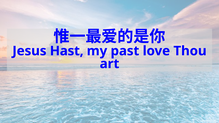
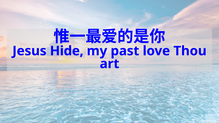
Hast: Hast -> Hide
